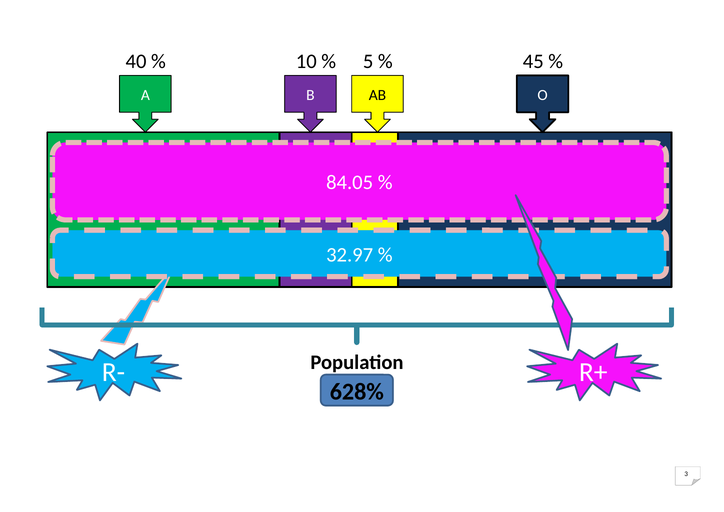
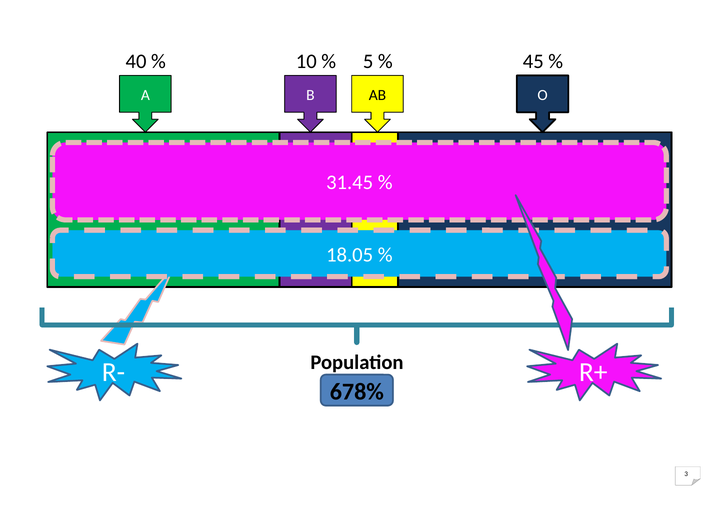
84.05: 84.05 -> 31.45
32.97: 32.97 -> 18.05
628%: 628% -> 678%
